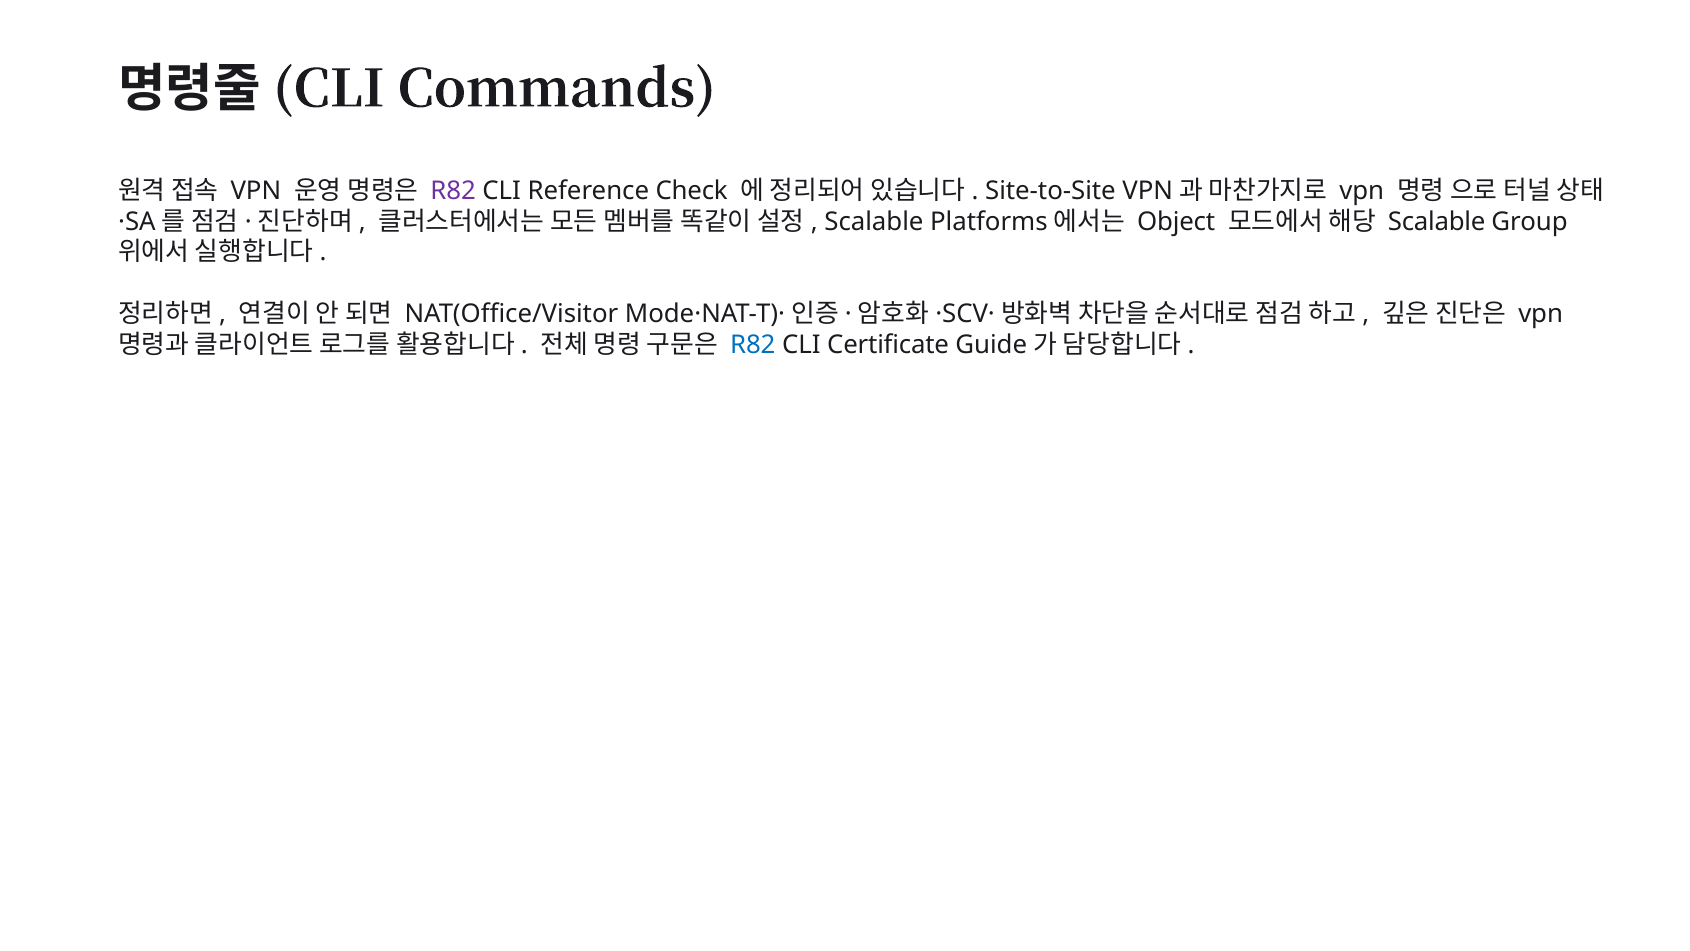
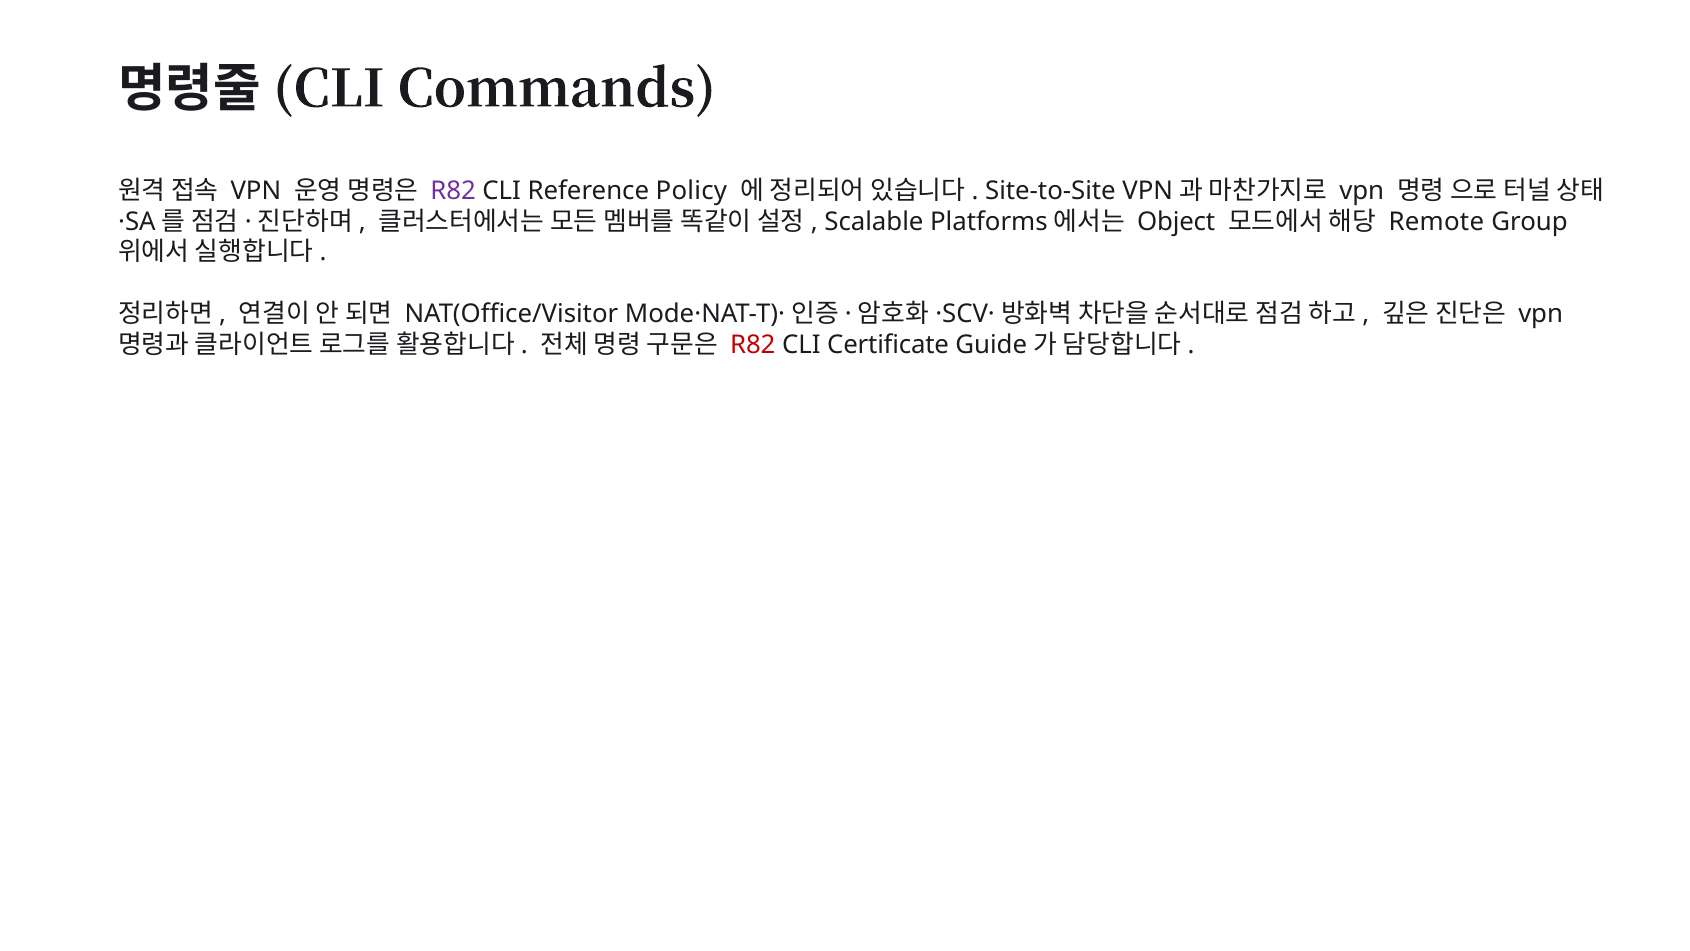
Check: Check -> Policy
Scalable at (1437, 221): Scalable -> Remote
R82 at (753, 345) colour: blue -> red
